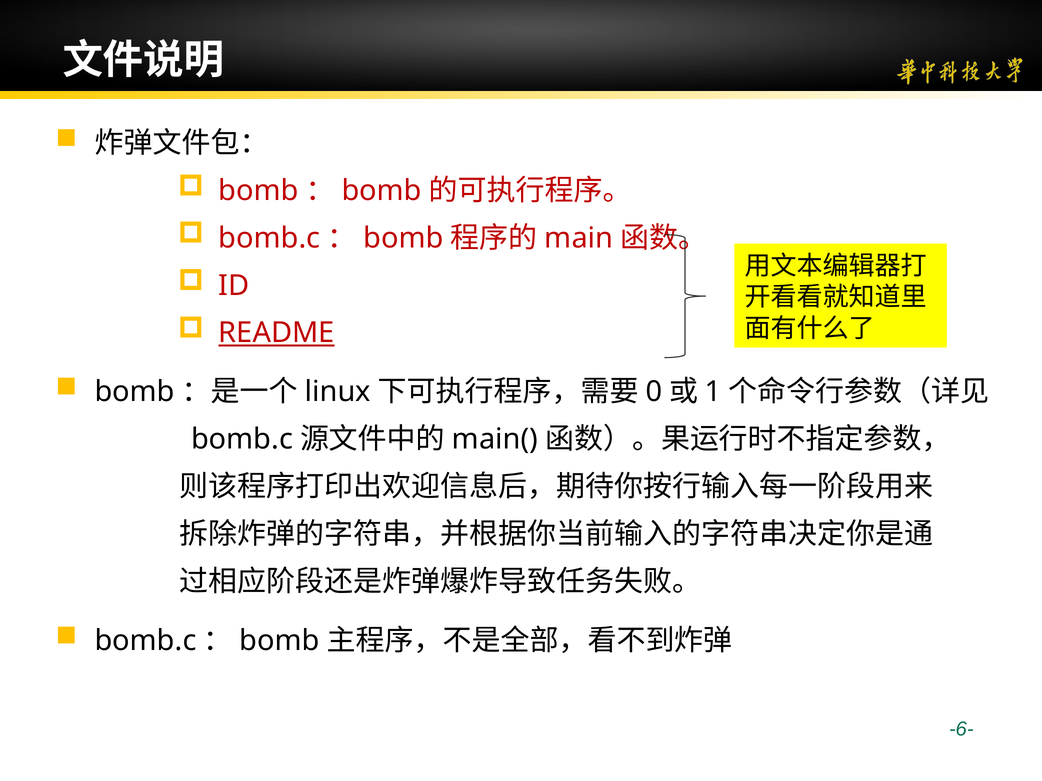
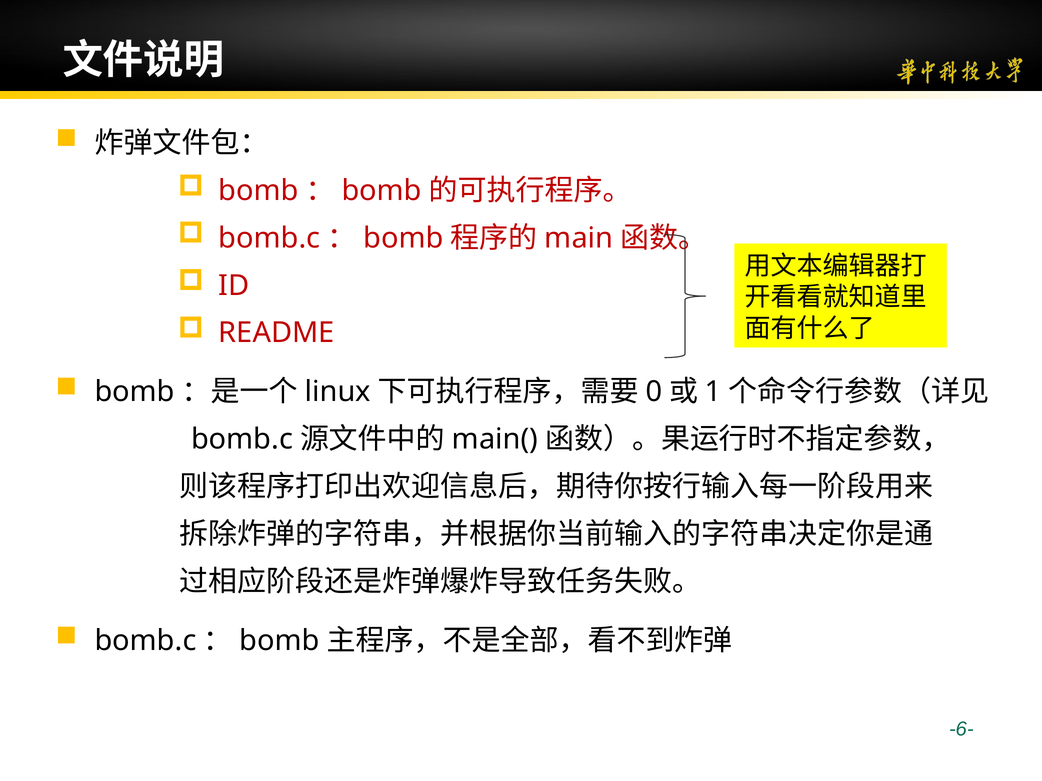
README underline: present -> none
